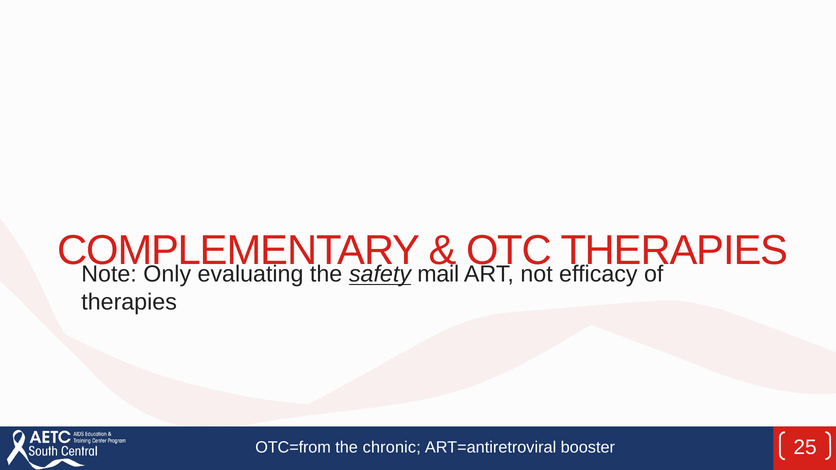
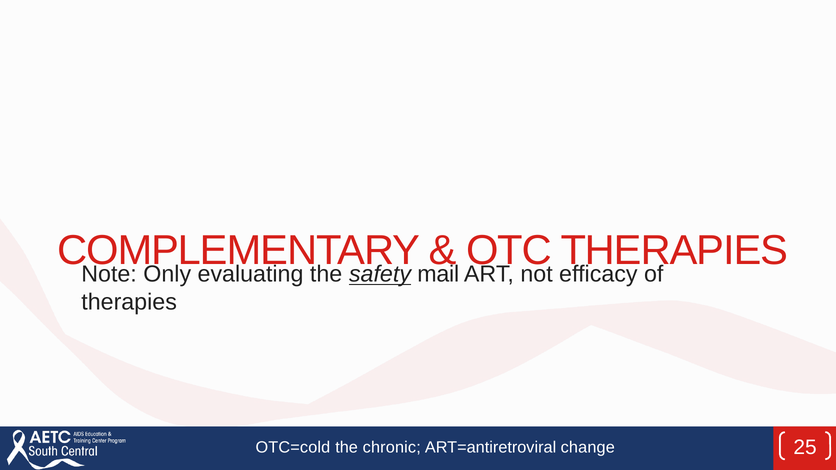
OTC=from: OTC=from -> OTC=cold
booster: booster -> change
